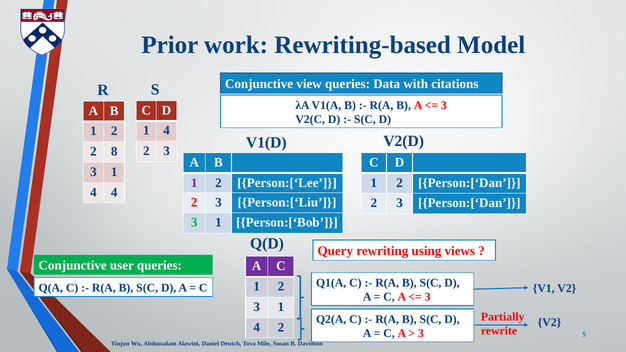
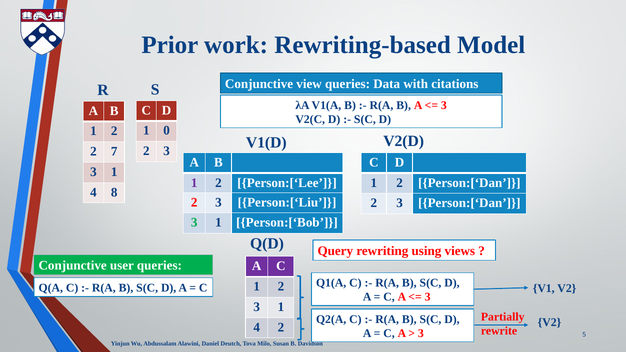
4 at (167, 131): 4 -> 0
8: 8 -> 7
4 4: 4 -> 8
